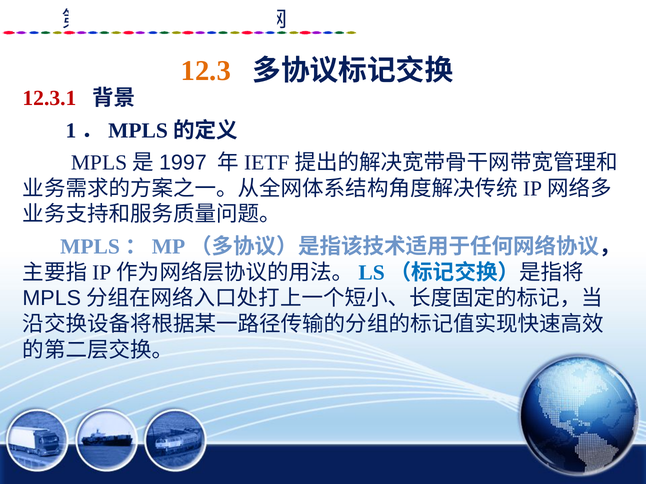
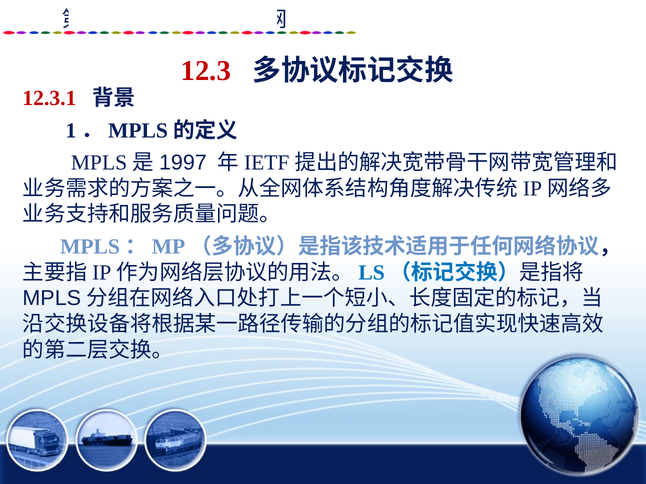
12.3 colour: orange -> red
